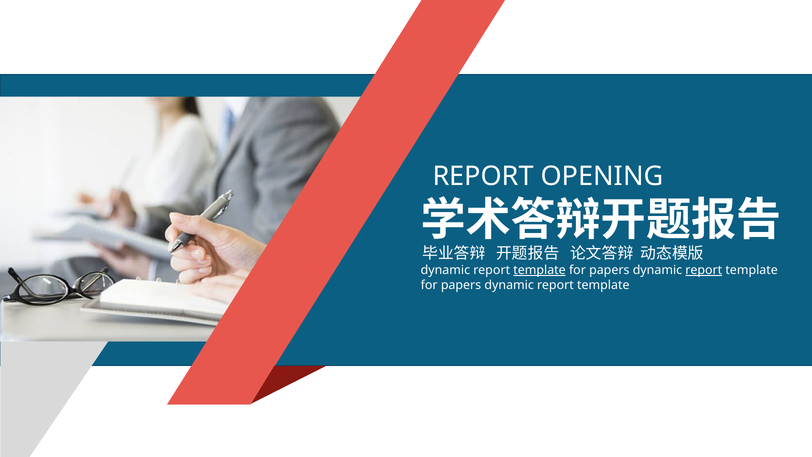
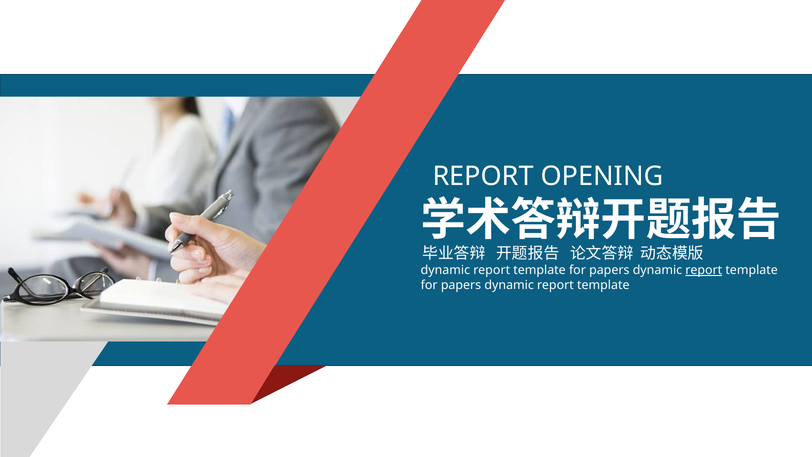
template at (540, 270) underline: present -> none
